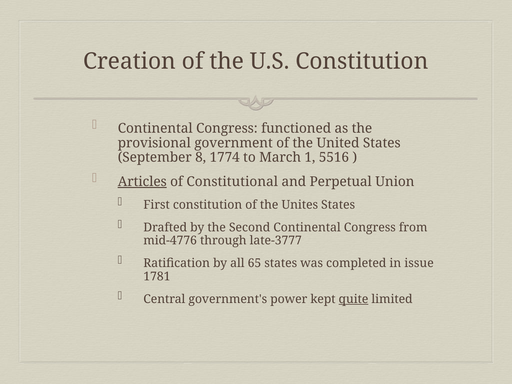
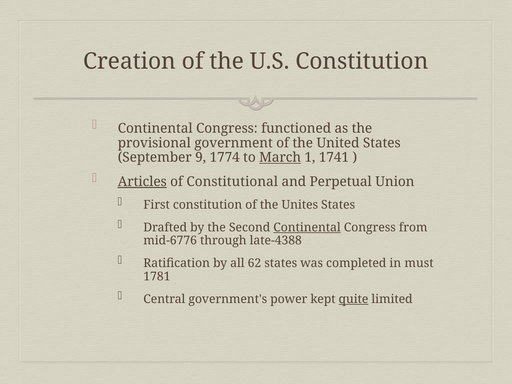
8: 8 -> 9
March underline: none -> present
5516: 5516 -> 1741
Continental at (307, 228) underline: none -> present
mid-4776: mid-4776 -> mid-6776
late-3777: late-3777 -> late-4388
65: 65 -> 62
issue: issue -> must
